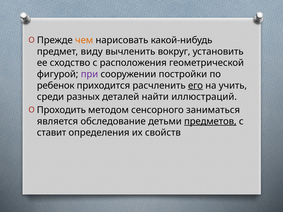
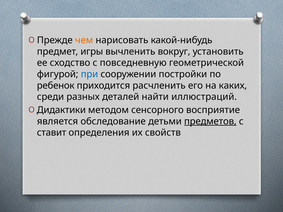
виду: виду -> игры
расположения: расположения -> повседневную
при colour: purple -> blue
его underline: present -> none
учить: учить -> каких
Проходить: Проходить -> Дидактики
заниматься: заниматься -> восприятие
